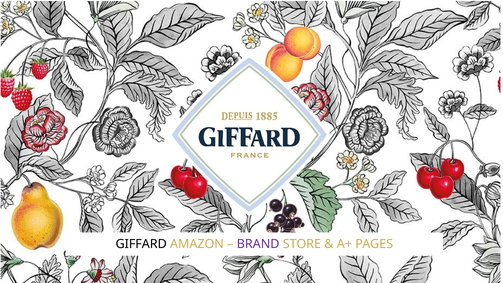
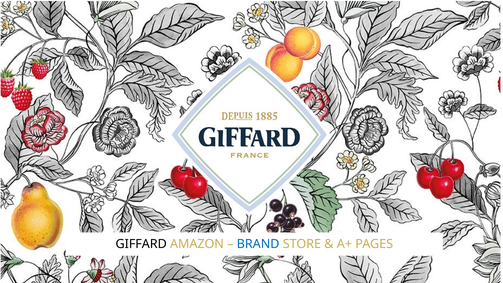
BRAND colour: purple -> blue
